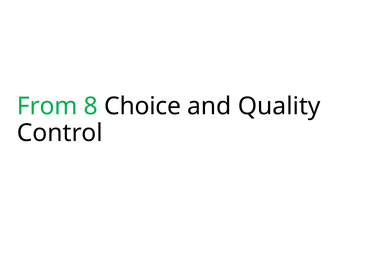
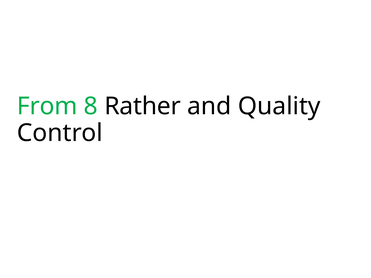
Choice: Choice -> Rather
